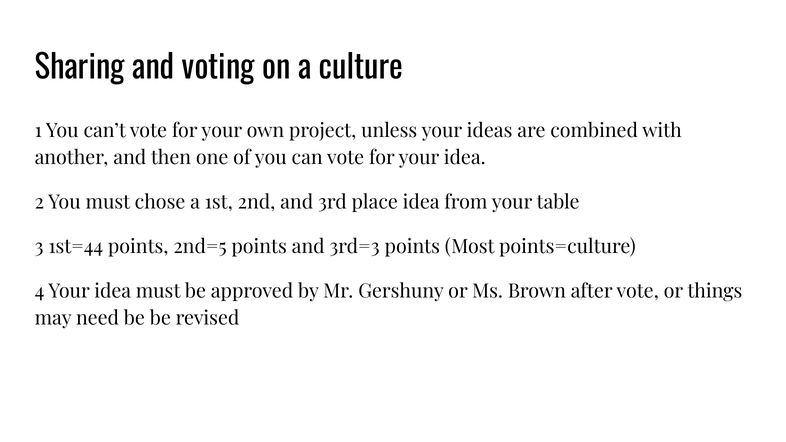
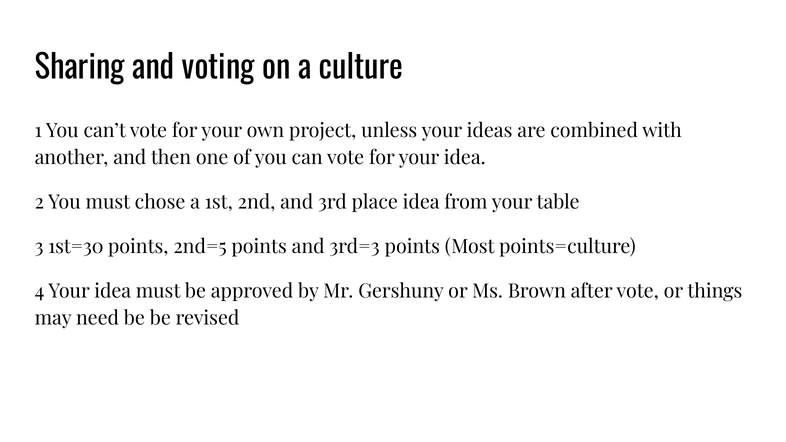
1st=44: 1st=44 -> 1st=30
